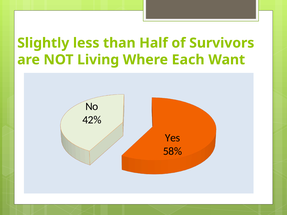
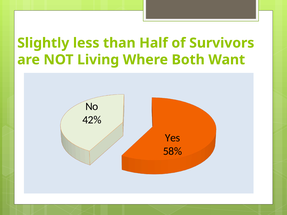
Each: Each -> Both
